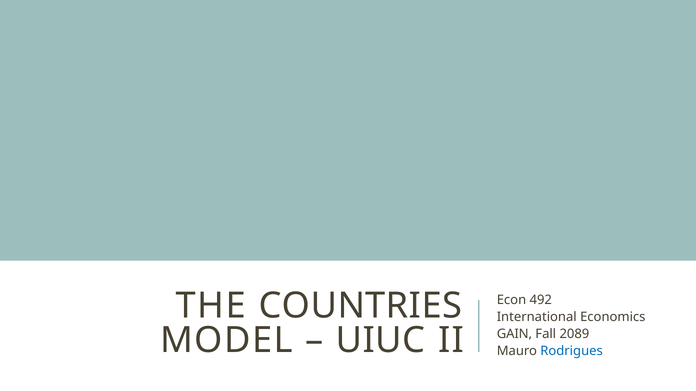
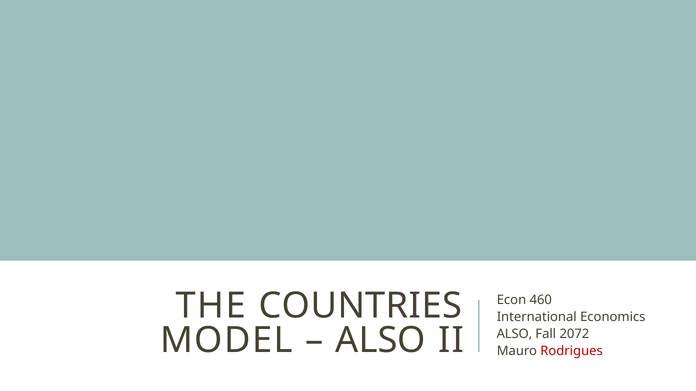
492: 492 -> 460
UIUC at (380, 341): UIUC -> ALSO
GAIN at (514, 334): GAIN -> ALSO
2089: 2089 -> 2072
Rodrigues colour: blue -> red
